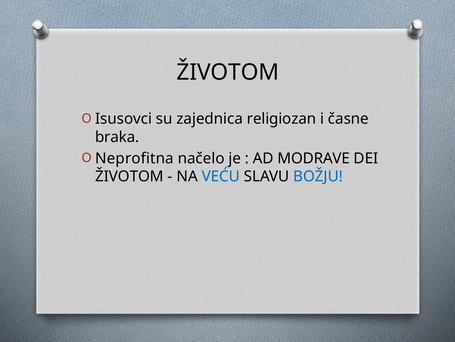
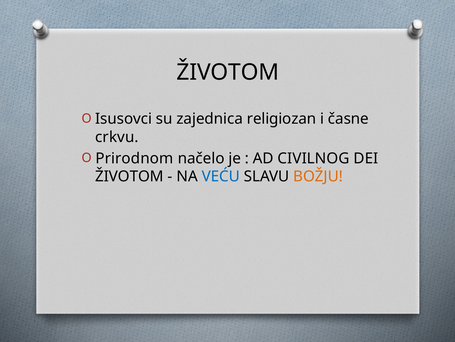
braka: braka -> crkvu
Neprofitna: Neprofitna -> Prirodnom
MODRAVE: MODRAVE -> CIVILNOG
BOŽJU colour: blue -> orange
